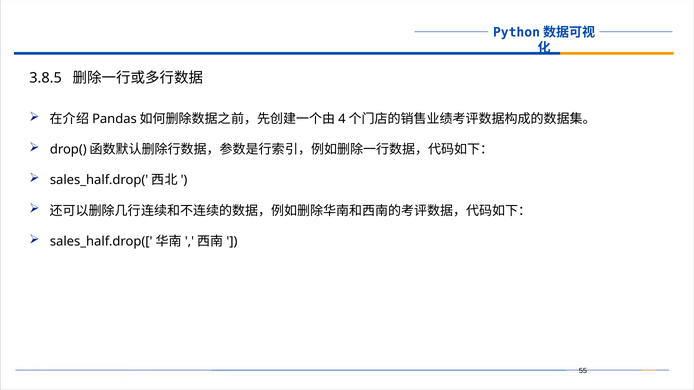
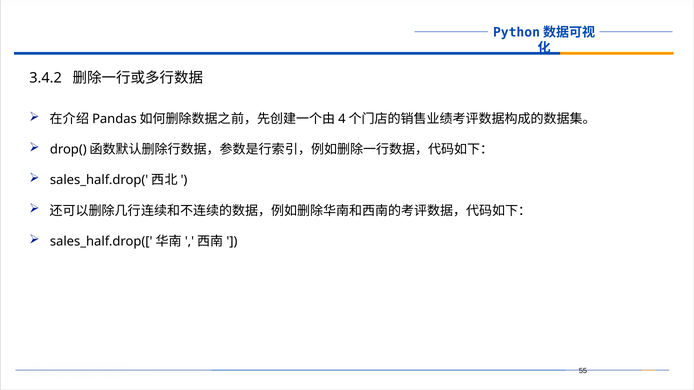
3.8.5: 3.8.5 -> 3.4.2
